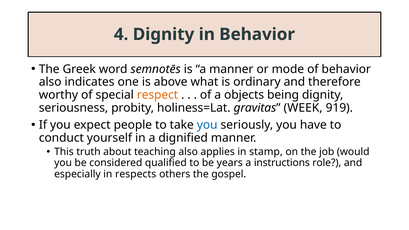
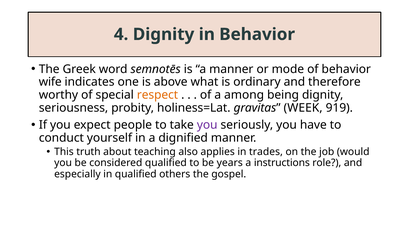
also at (50, 82): also -> wife
objects: objects -> among
you at (207, 125) colour: blue -> purple
stamp: stamp -> trades
in respects: respects -> qualified
